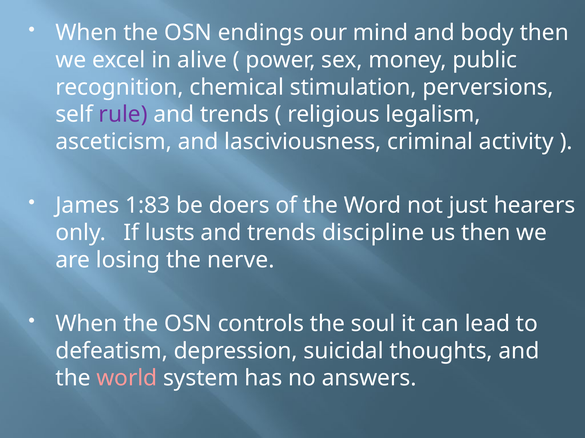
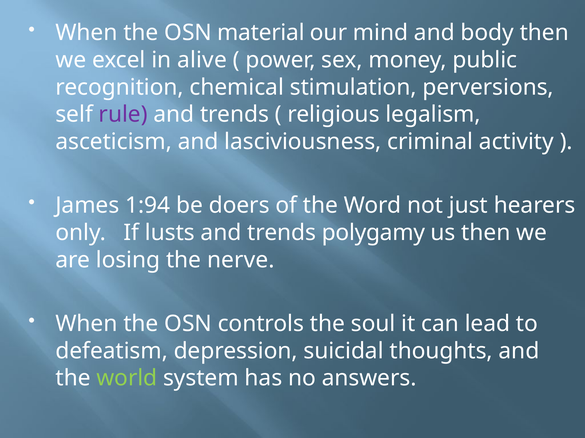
endings: endings -> material
1:83: 1:83 -> 1:94
discipline: discipline -> polygamy
world colour: pink -> light green
